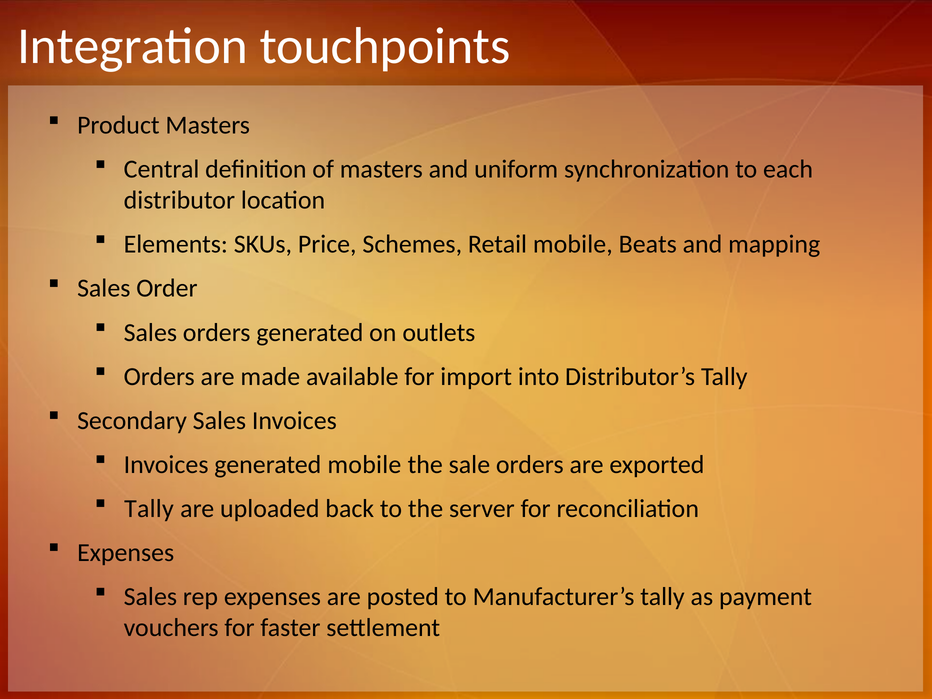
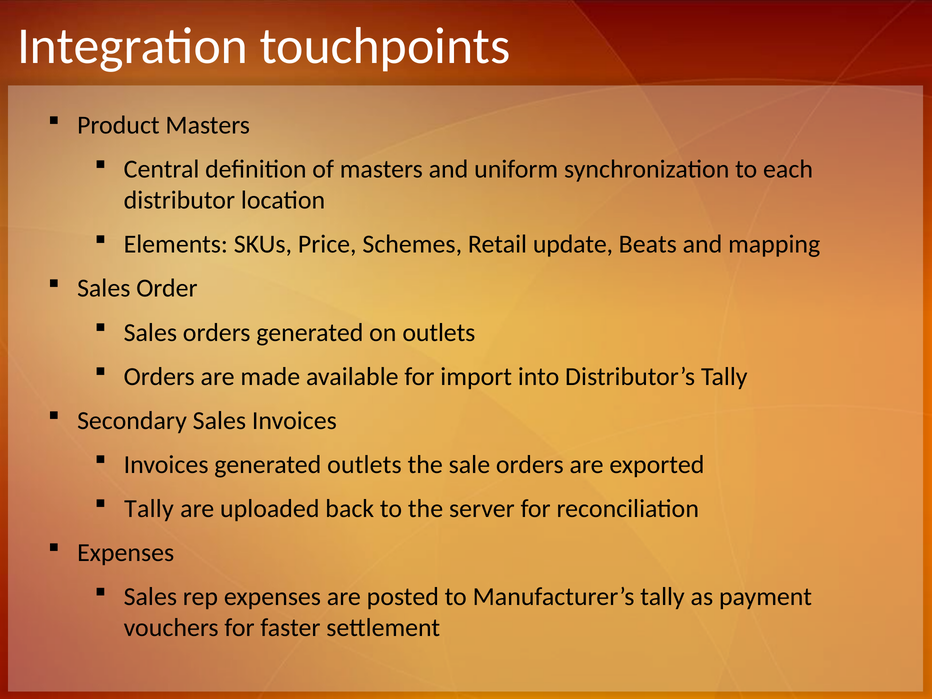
Retail mobile: mobile -> update
generated mobile: mobile -> outlets
